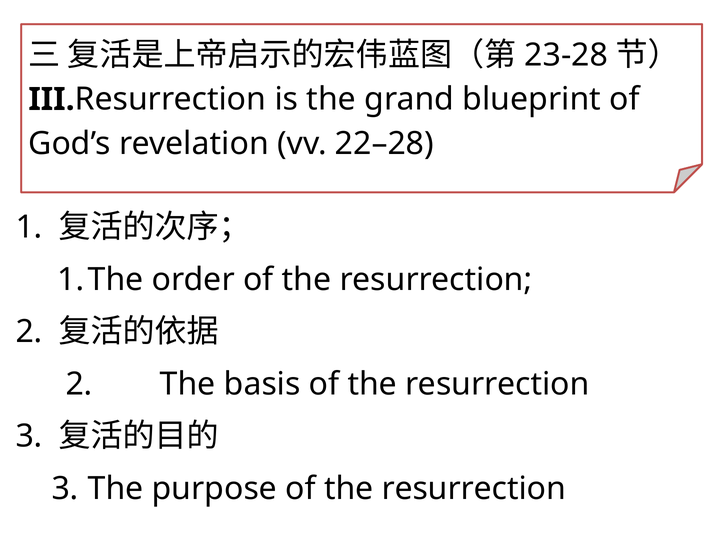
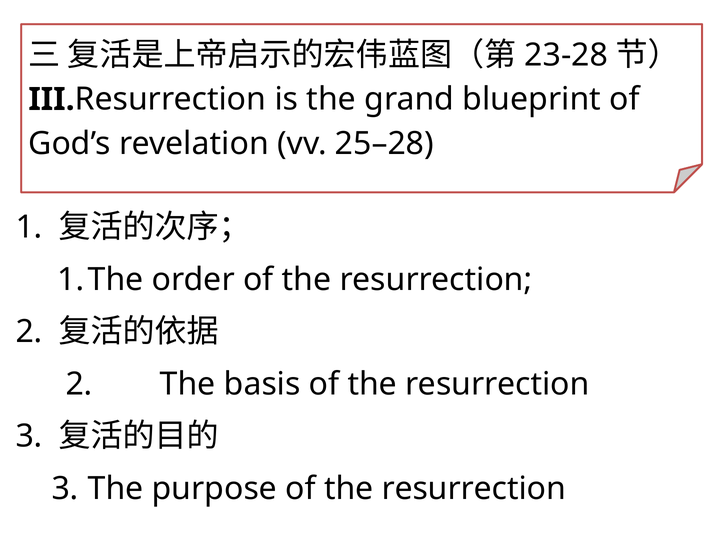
22–28: 22–28 -> 25–28
